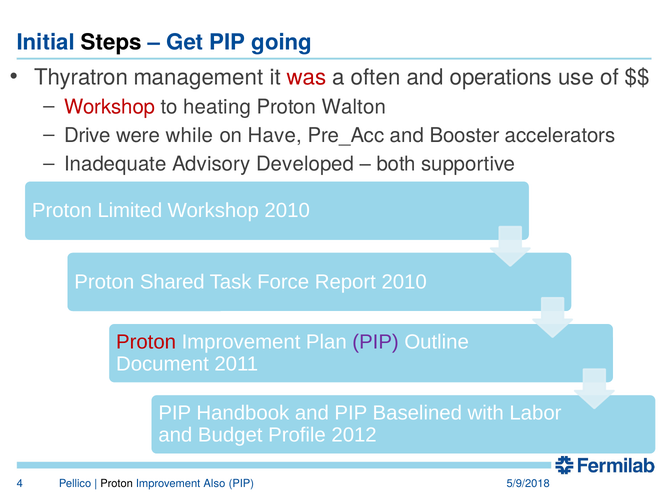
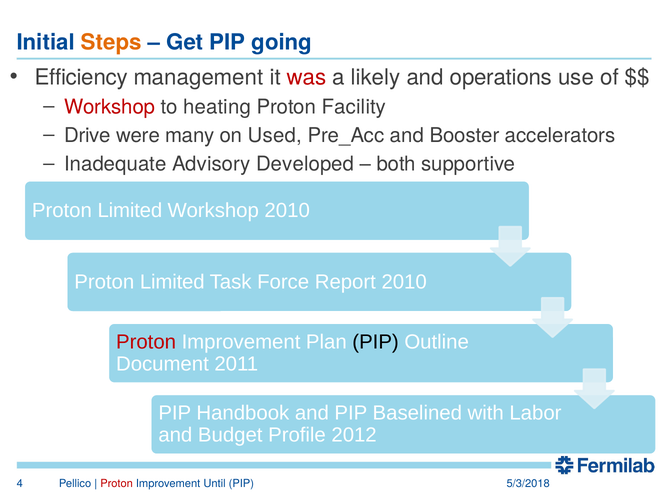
Steps colour: black -> orange
Thyratron: Thyratron -> Efficiency
often: often -> likely
Walton: Walton -> Facility
while: while -> many
Have: Have -> Used
Shared at (172, 282): Shared -> Limited
PIP at (376, 342) colour: purple -> black
Proton at (117, 483) colour: black -> red
Also: Also -> Until
5/9/2018: 5/9/2018 -> 5/3/2018
